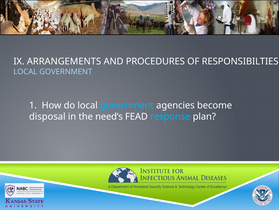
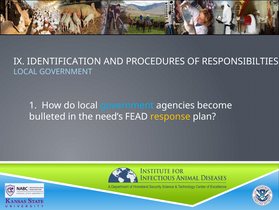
ARRANGEMENTS: ARRANGEMENTS -> IDENTIFICATION
disposal: disposal -> bulleted
response colour: light blue -> yellow
